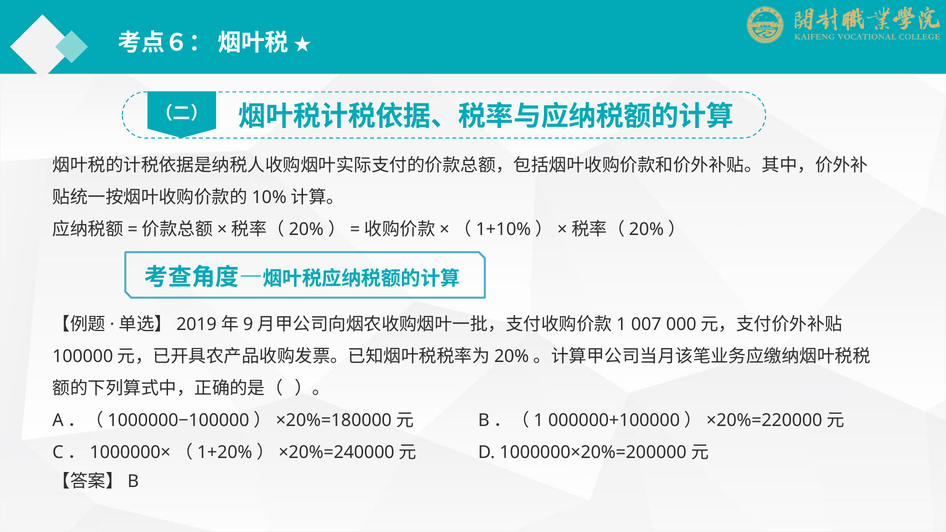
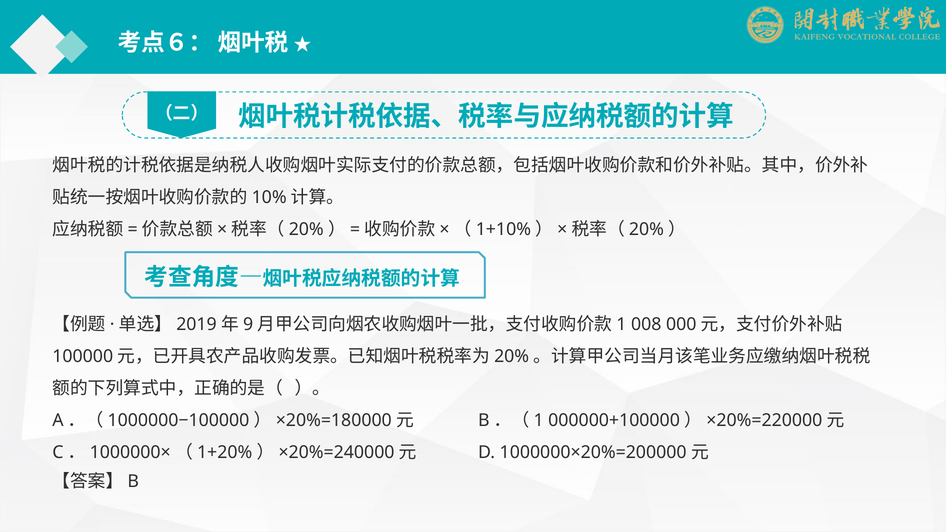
007: 007 -> 008
